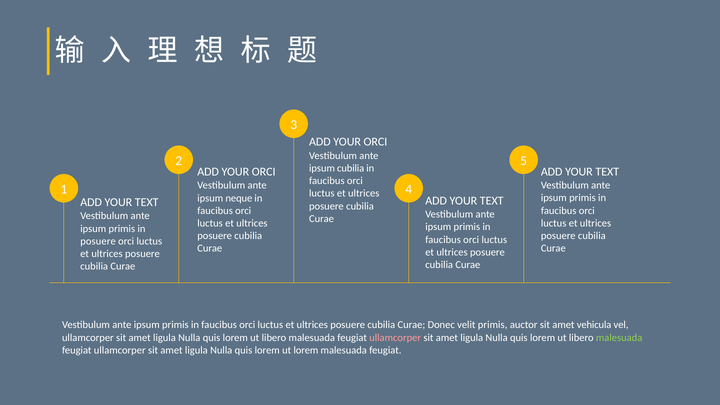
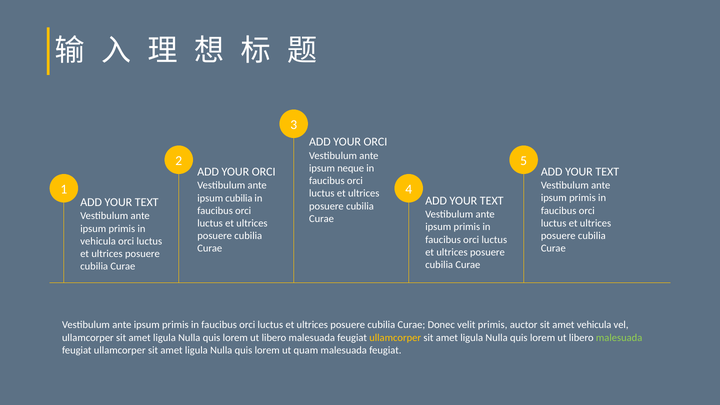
ipsum cubilia: cubilia -> neque
ipsum neque: neque -> cubilia
posuere at (98, 241): posuere -> vehicula
ullamcorper at (395, 338) colour: pink -> yellow
ut lorem: lorem -> quam
